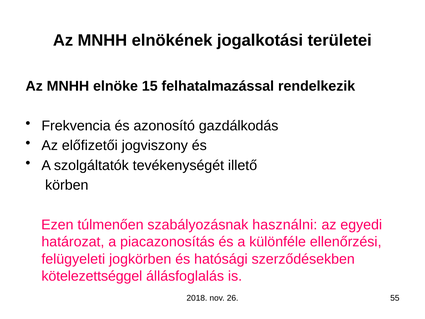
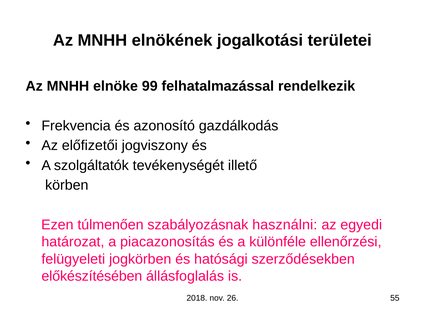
15: 15 -> 99
kötelezettséggel: kötelezettséggel -> előkészítésében
